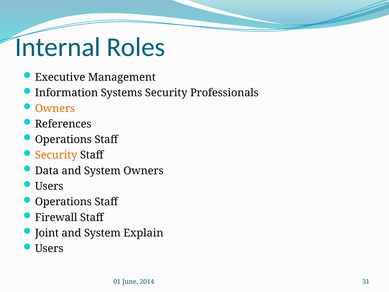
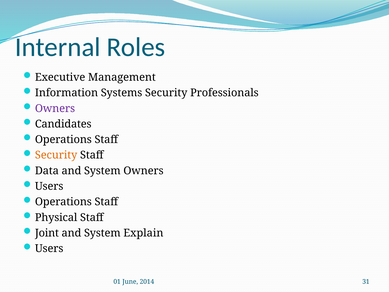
Owners at (55, 108) colour: orange -> purple
References: References -> Candidates
Firewall: Firewall -> Physical
